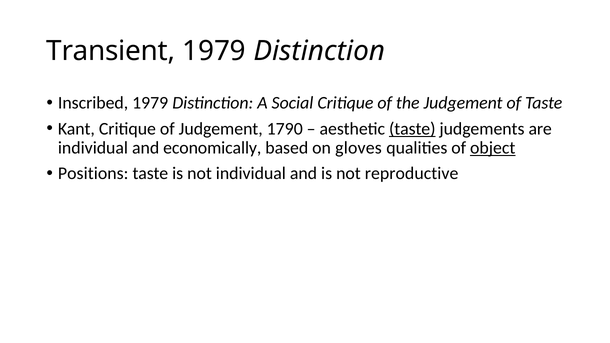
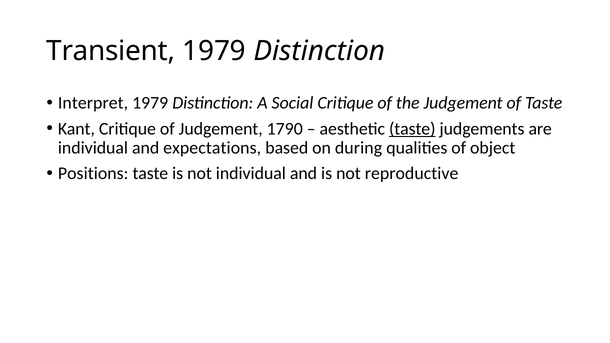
Inscribed: Inscribed -> Interpret
economically: economically -> expectations
gloves: gloves -> during
object underline: present -> none
